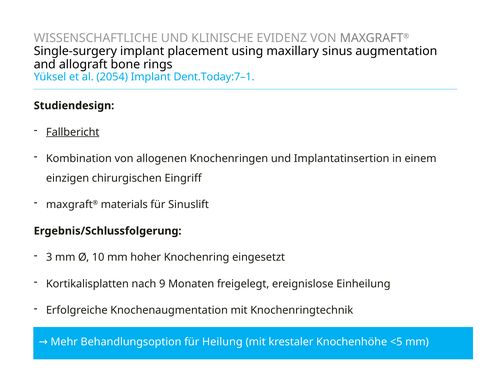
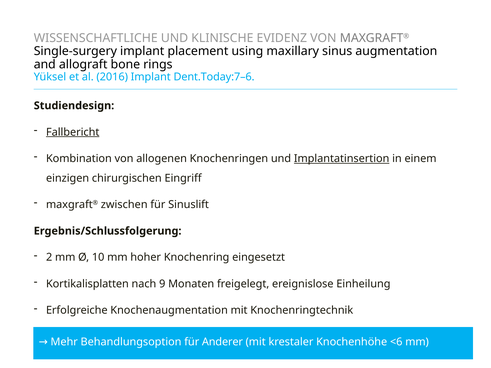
2054: 2054 -> 2016
Dent.Today:7–1: Dent.Today:7–1 -> Dent.Today:7–6
Implantatinsertion underline: none -> present
materials: materials -> zwischen
3: 3 -> 2
Heilung: Heilung -> Anderer
<5: <5 -> <6
